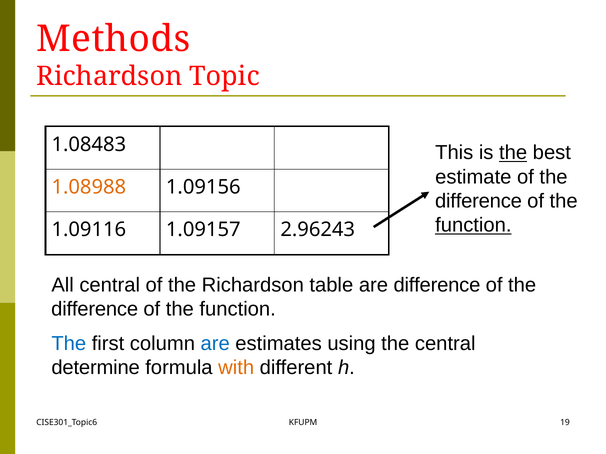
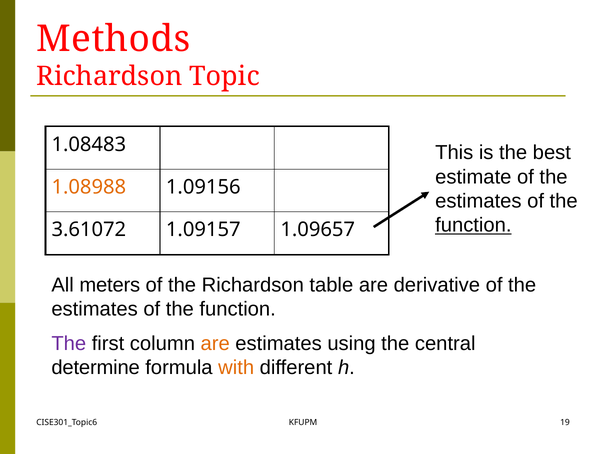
the at (513, 153) underline: present -> none
difference at (478, 201): difference -> estimates
1.09116: 1.09116 -> 3.61072
2.96243: 2.96243 -> 1.09657
All central: central -> meters
are difference: difference -> derivative
difference at (95, 310): difference -> estimates
The at (69, 344) colour: blue -> purple
are at (215, 344) colour: blue -> orange
